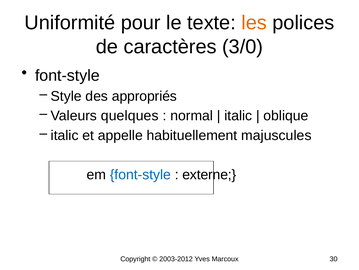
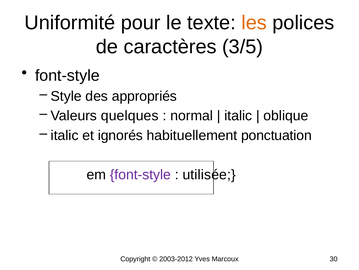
3/0: 3/0 -> 3/5
appelle: appelle -> ignorés
majuscules: majuscules -> ponctuation
font-style at (140, 174) colour: blue -> purple
externe: externe -> utilisée
